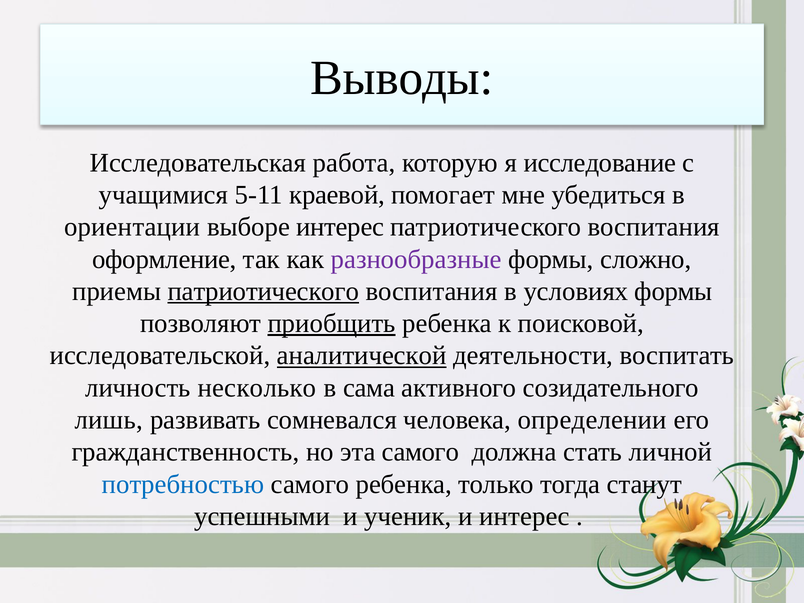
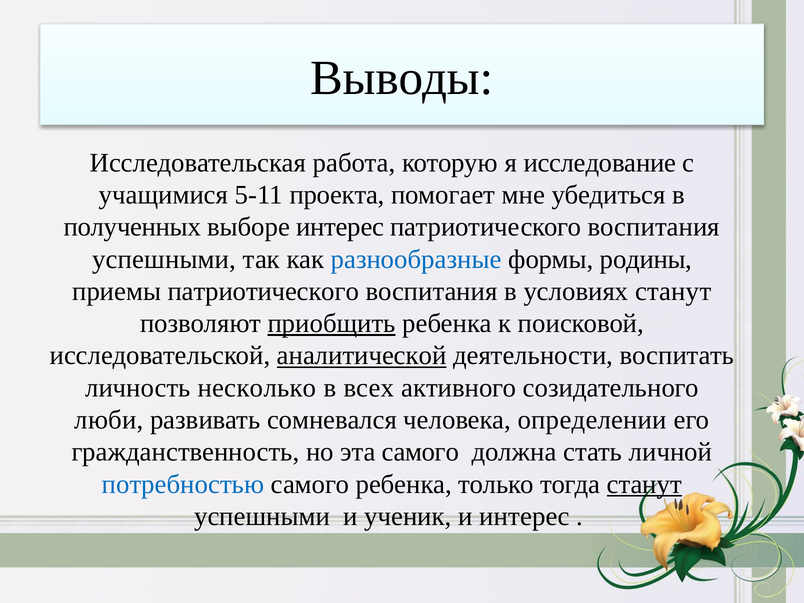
краевой: краевой -> проекта
ориентации: ориентации -> полученных
оформление at (164, 259): оформление -> успешными
разнообразные colour: purple -> blue
сложно: сложно -> родины
патриотического at (263, 291) underline: present -> none
условиях формы: формы -> станут
сама: сама -> всех
лишь: лишь -> люби
станут at (644, 484) underline: none -> present
